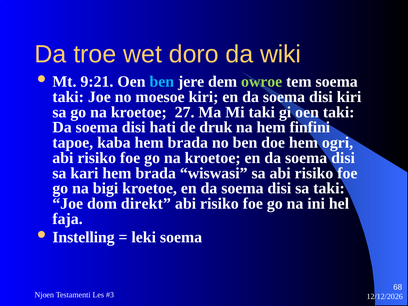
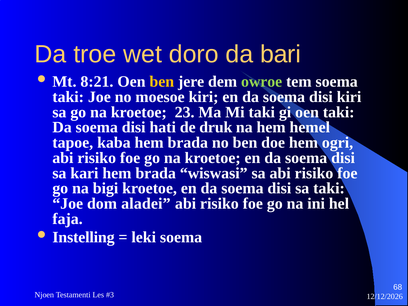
wiki: wiki -> bari
9:21: 9:21 -> 8:21
ben at (162, 82) colour: light blue -> yellow
27: 27 -> 23
finfini: finfini -> hemel
direkt: direkt -> aladei
